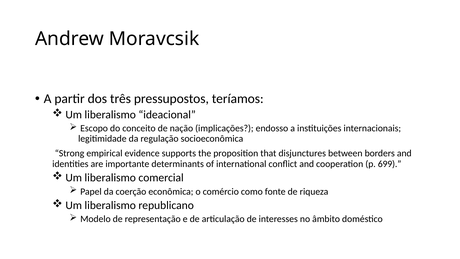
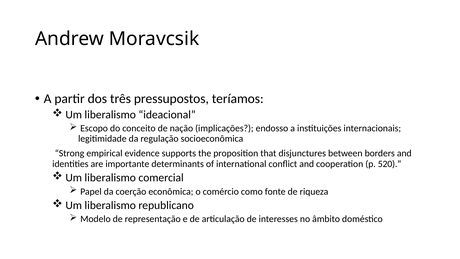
699: 699 -> 520
